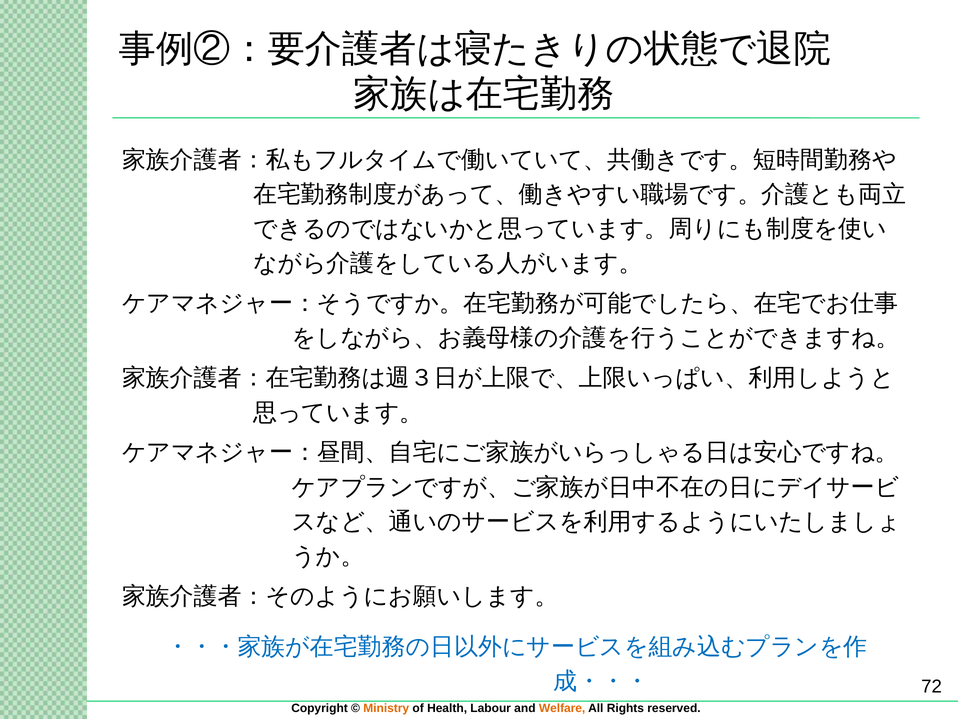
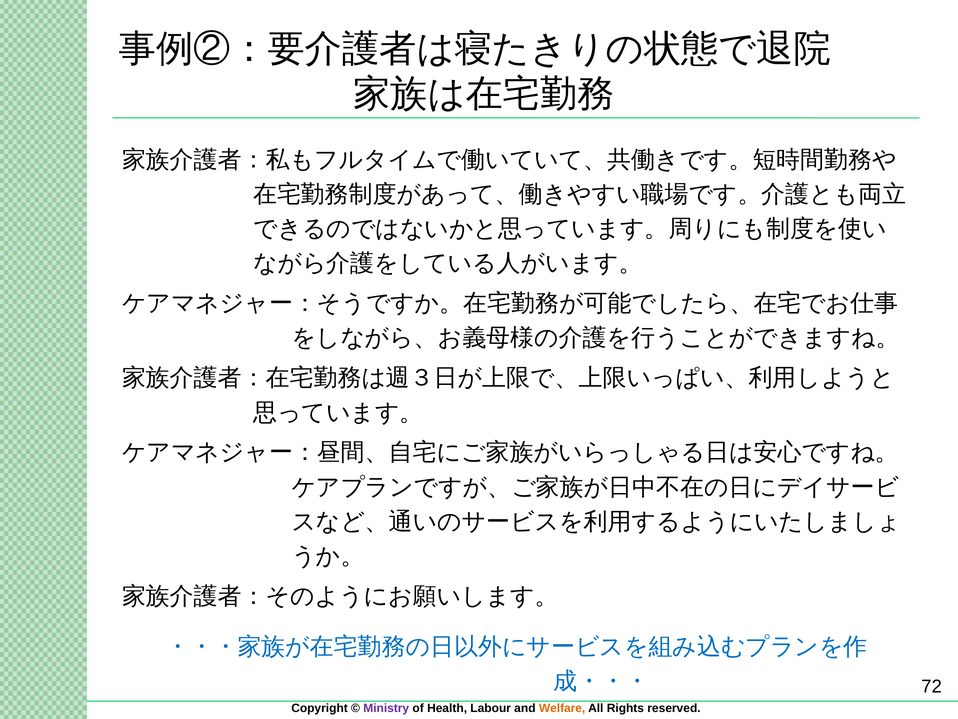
Ministry colour: orange -> purple
